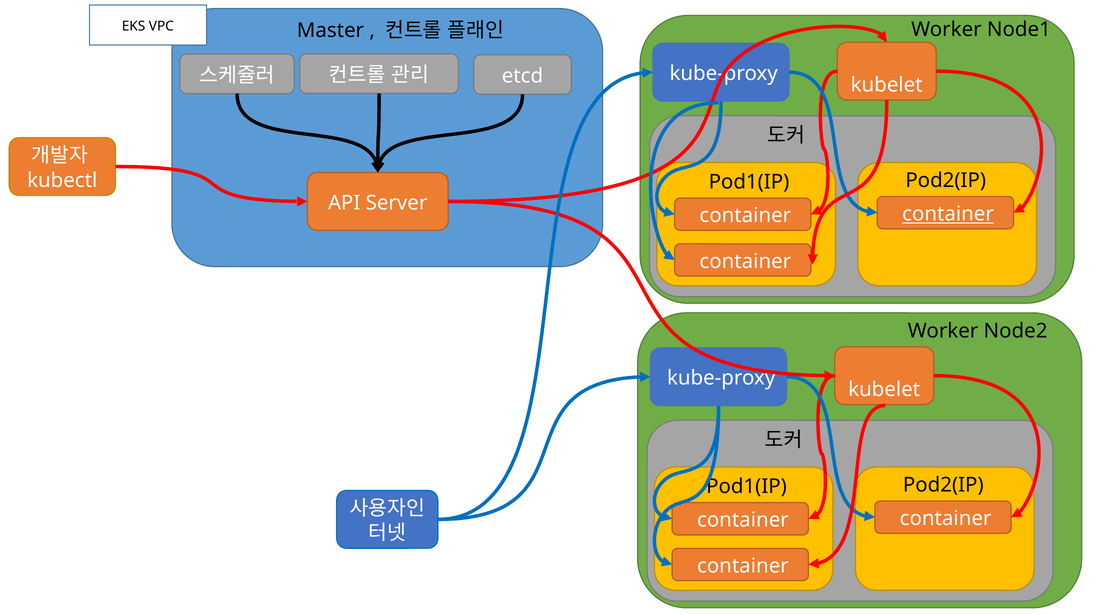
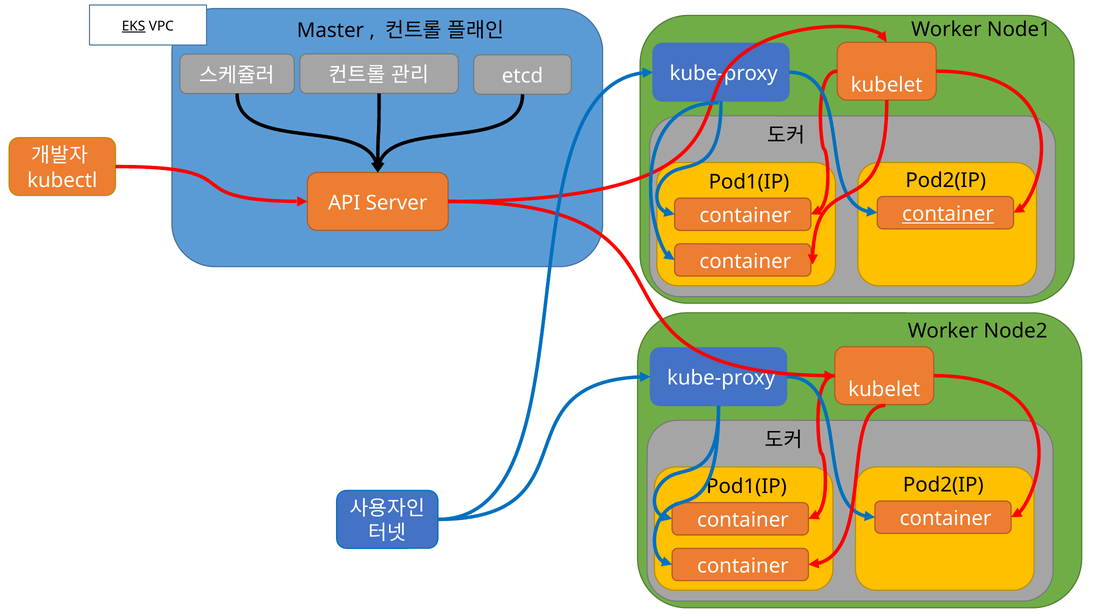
EKS underline: none -> present
